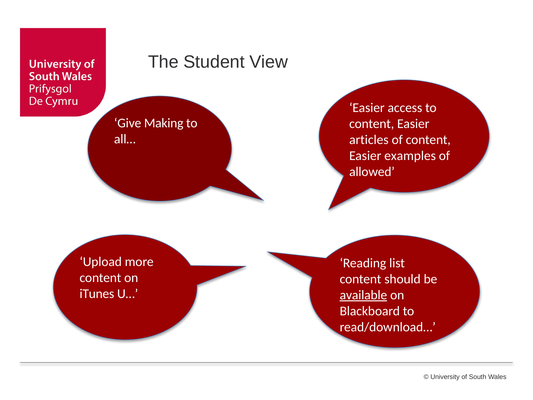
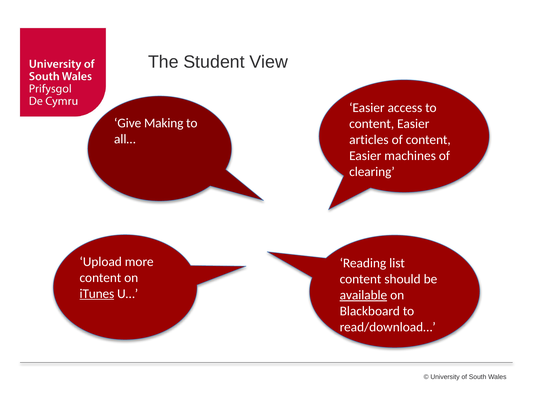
examples: examples -> machines
allowed: allowed -> clearing
iTunes underline: none -> present
